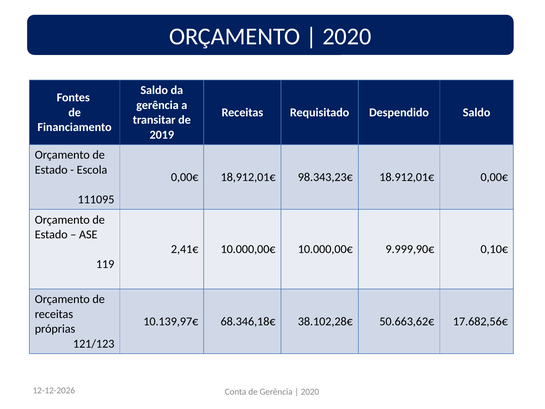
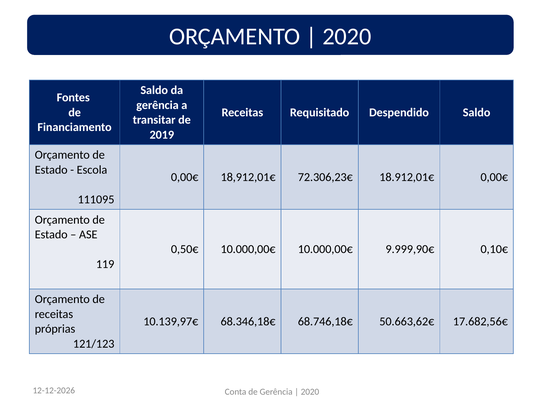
98.343,23€: 98.343,23€ -> 72.306,23€
2,41€: 2,41€ -> 0,50€
38.102,28€: 38.102,28€ -> 68.746,18€
